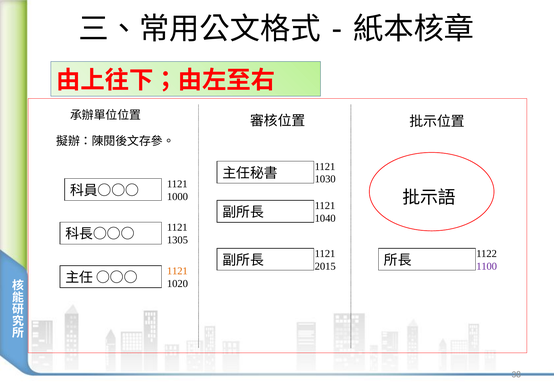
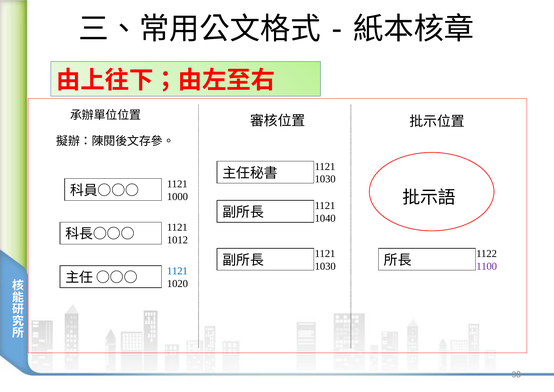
1305: 1305 -> 1012
2015 at (325, 266): 2015 -> 1030
1121 at (177, 271) colour: orange -> blue
